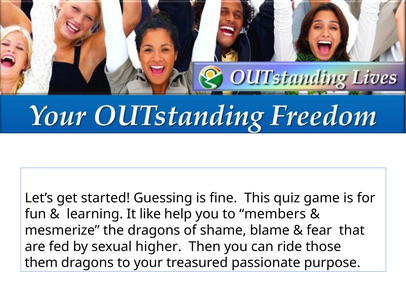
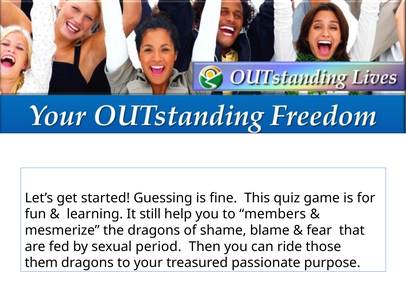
like: like -> still
higher: higher -> period
